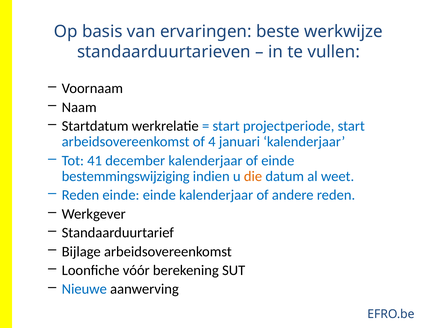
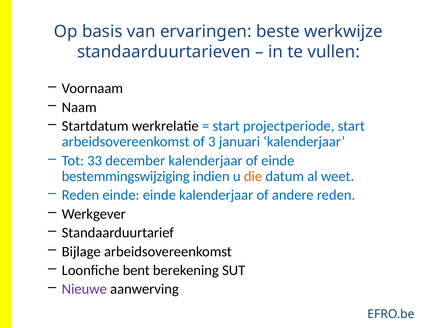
4: 4 -> 3
41: 41 -> 33
vóór: vóór -> bent
Nieuwe colour: blue -> purple
